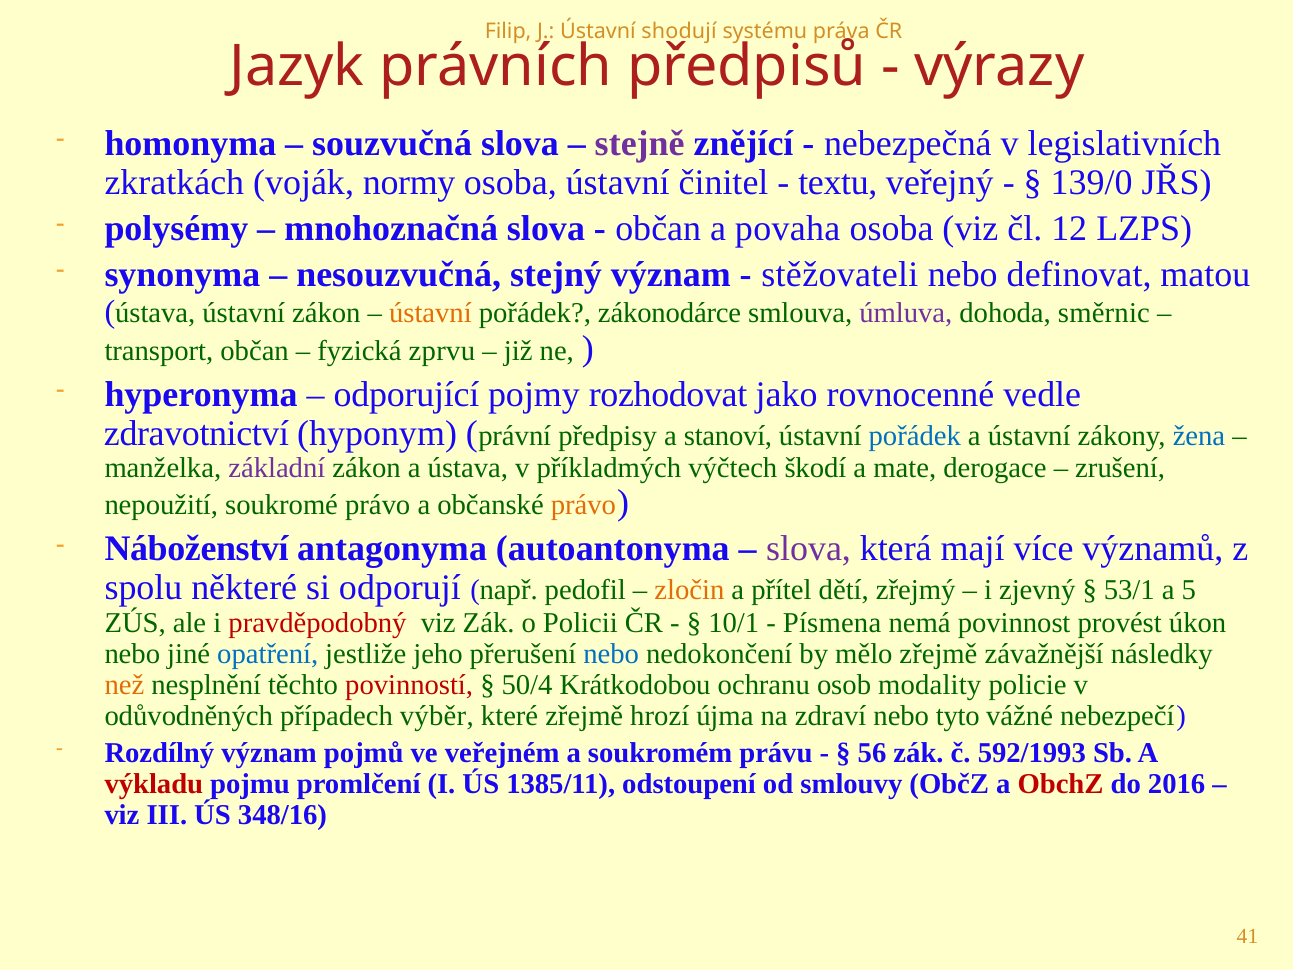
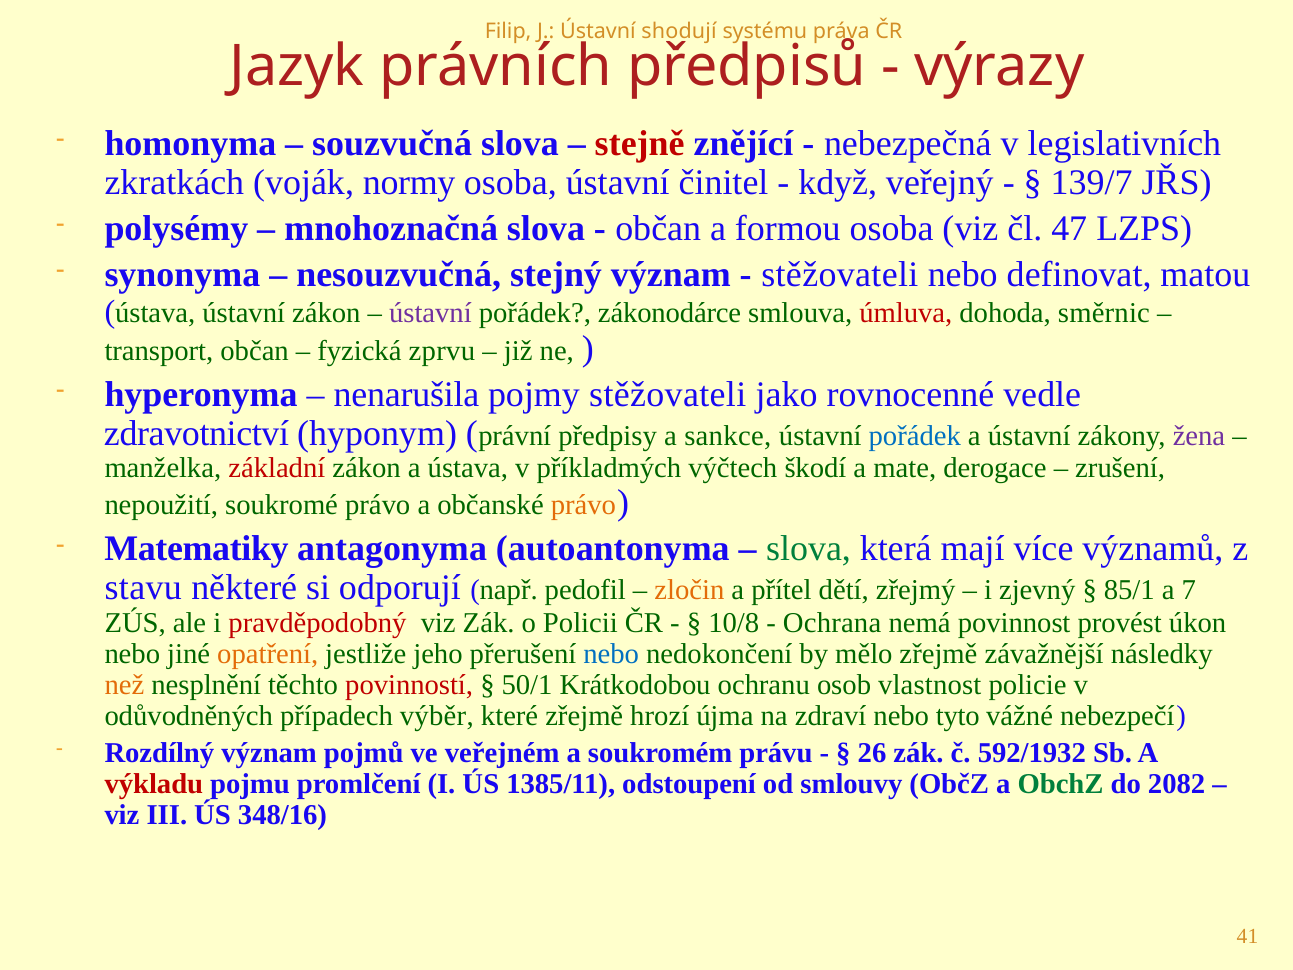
stejně colour: purple -> red
textu: textu -> když
139/0: 139/0 -> 139/7
povaha: povaha -> formou
12: 12 -> 47
ústavní at (430, 313) colour: orange -> purple
úmluva colour: purple -> red
odporující: odporující -> nenarušila
pojmy rozhodovat: rozhodovat -> stěžovateli
stanoví: stanoví -> sankce
žena colour: blue -> purple
základní colour: purple -> red
Náboženství: Náboženství -> Matematiky
slova at (809, 549) colour: purple -> green
spolu: spolu -> stavu
53/1: 53/1 -> 85/1
5: 5 -> 7
10/1: 10/1 -> 10/8
Písmena: Písmena -> Ochrana
opatření colour: blue -> orange
50/4: 50/4 -> 50/1
modality: modality -> vlastnost
56: 56 -> 26
592/1993: 592/1993 -> 592/1932
ObchZ colour: red -> green
2016: 2016 -> 2082
